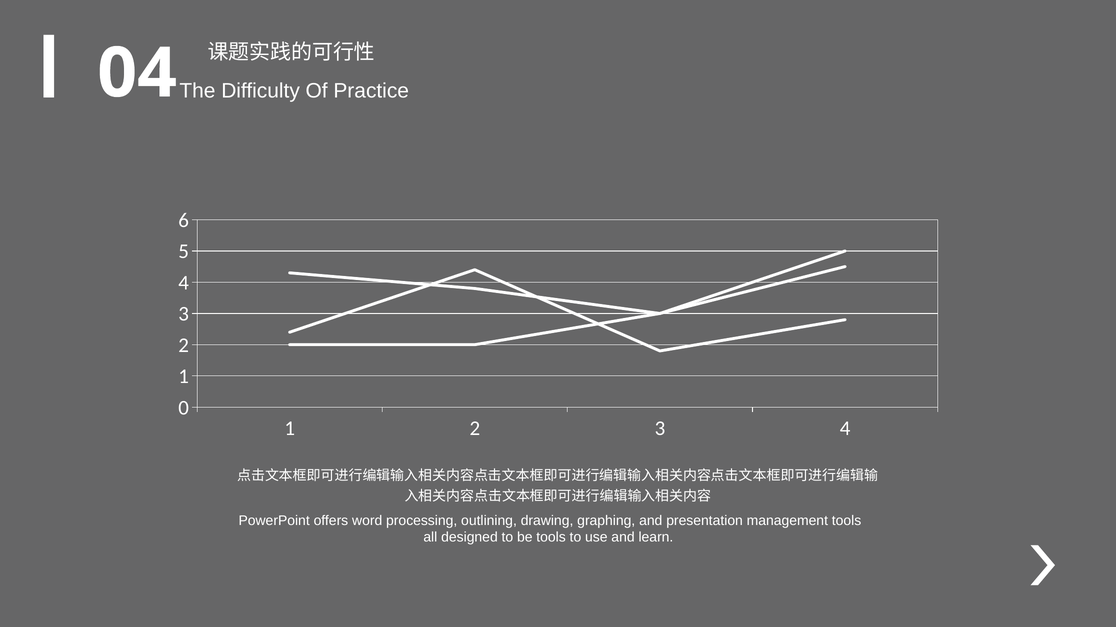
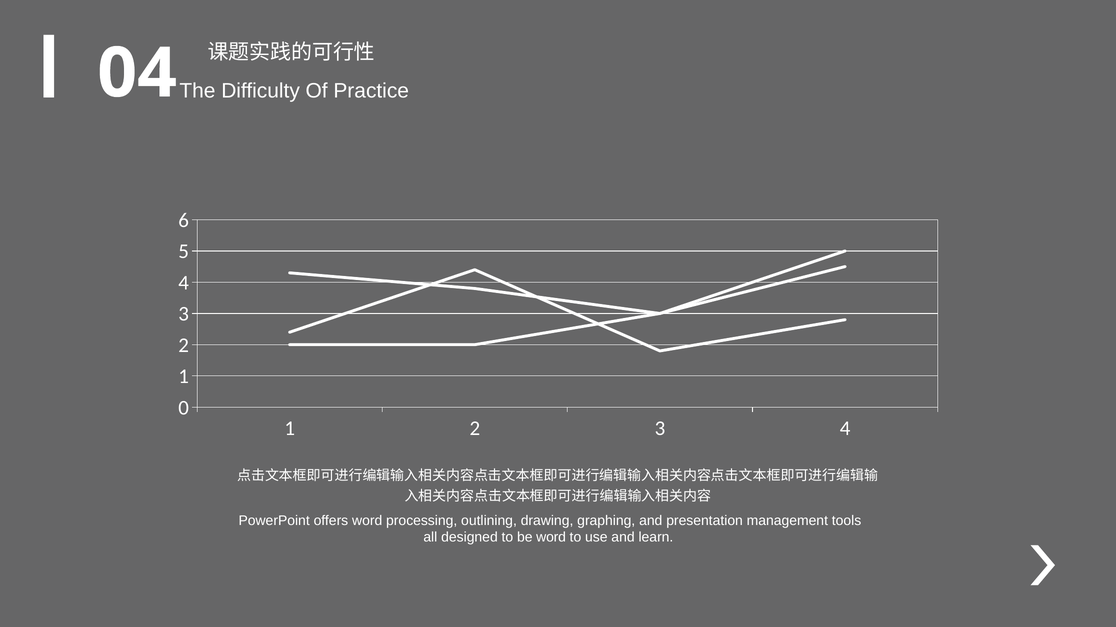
be tools: tools -> word
